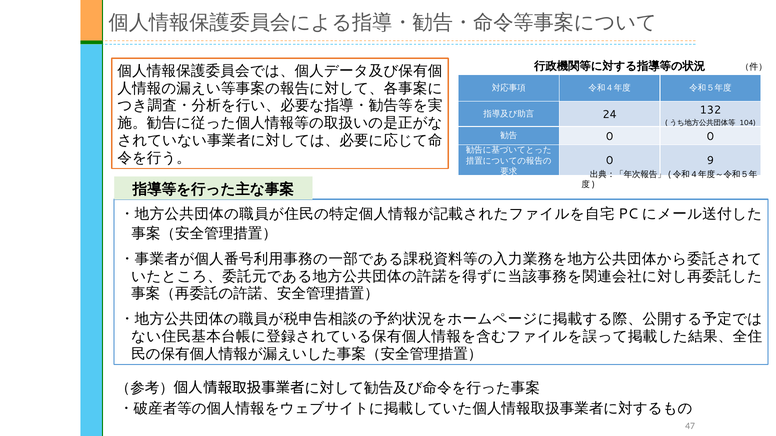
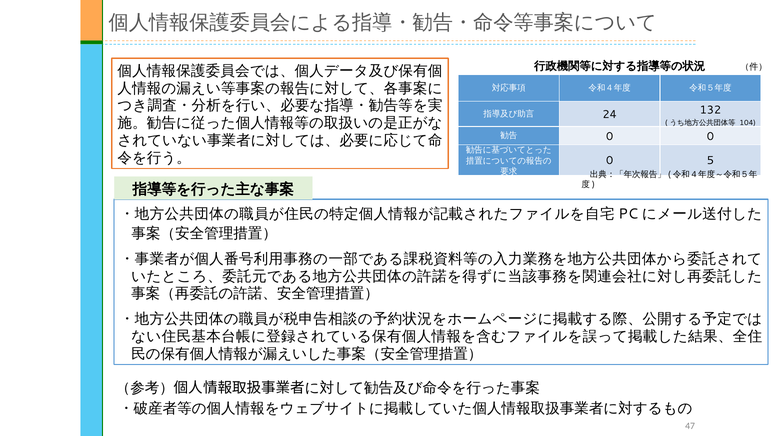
9: 9 -> 5
